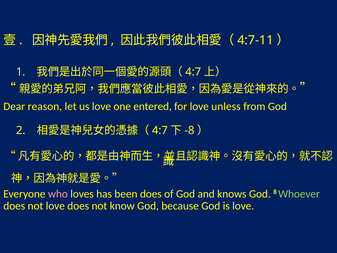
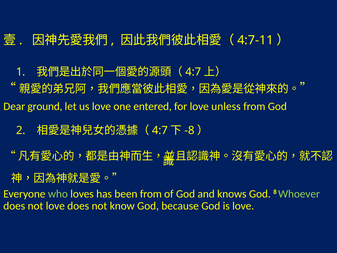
reason: reason -> ground
who colour: pink -> light green
been does: does -> from
